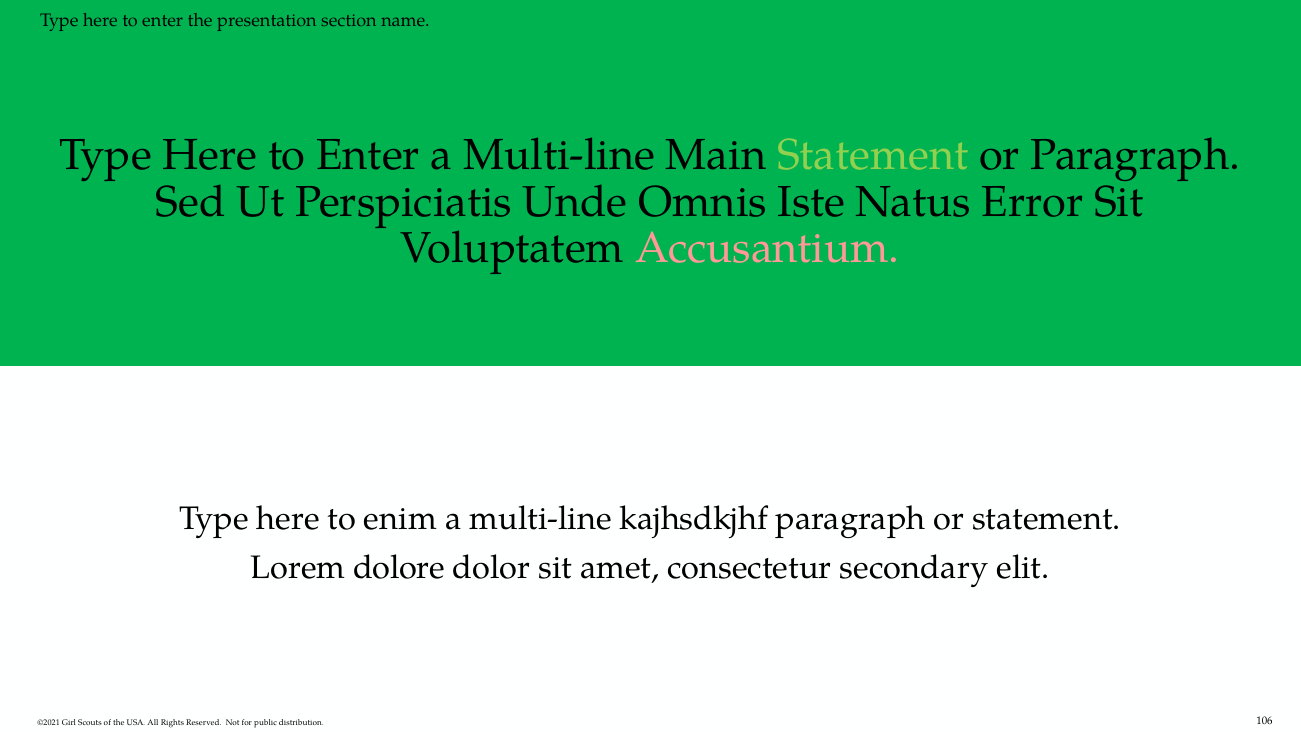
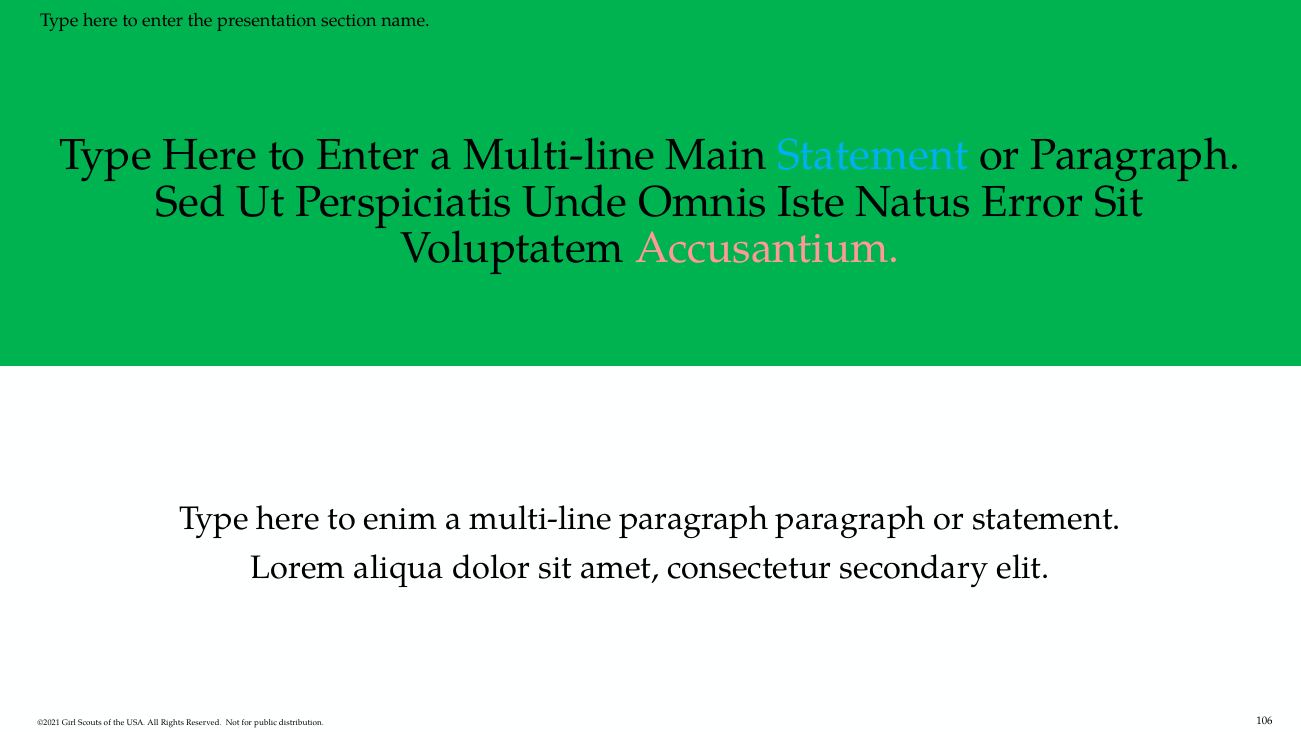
Statement at (873, 155) colour: light green -> light blue
multi-line kajhsdkjhf: kajhsdkjhf -> paragraph
dolore: dolore -> aliqua
